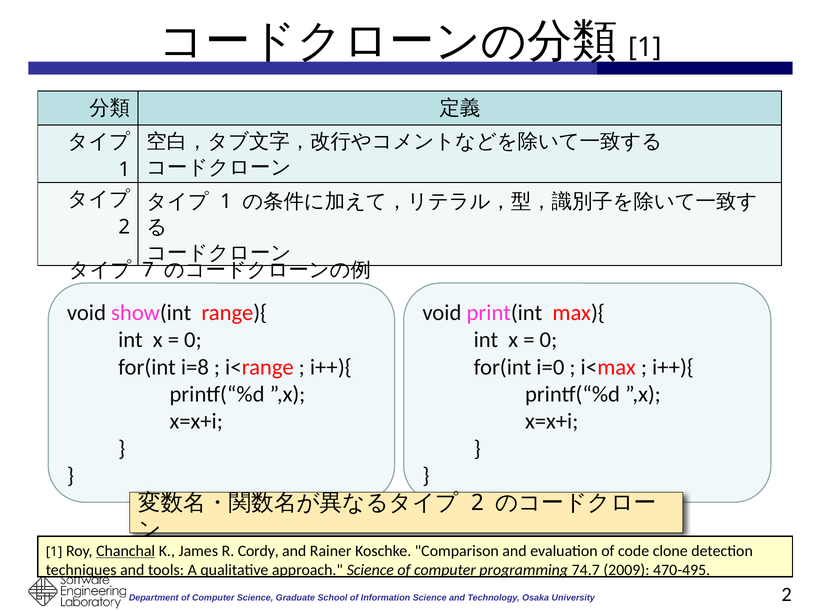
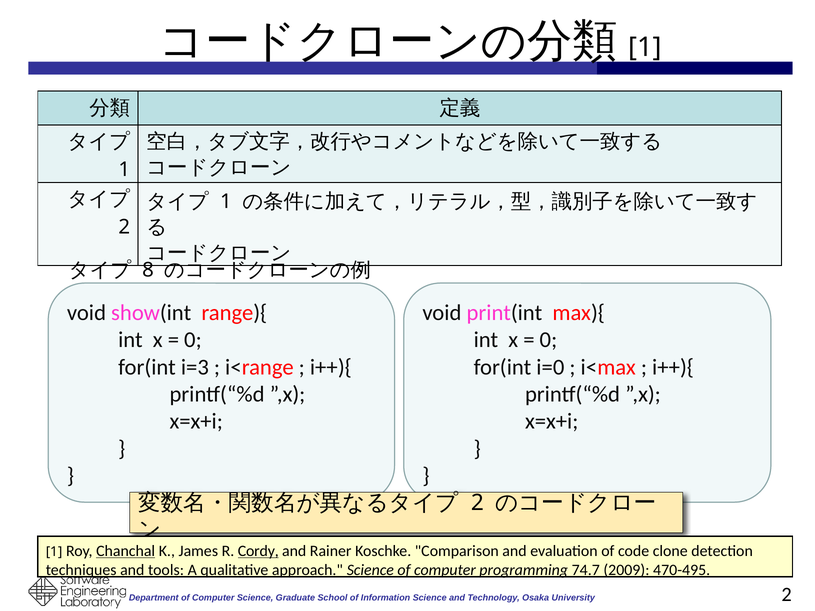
7: 7 -> 8
i=8: i=8 -> i=3
Cordy underline: none -> present
